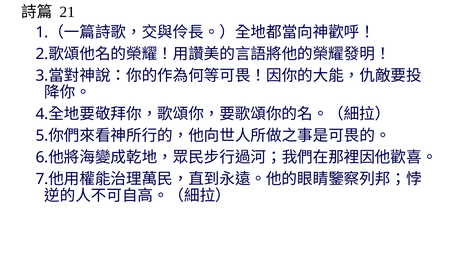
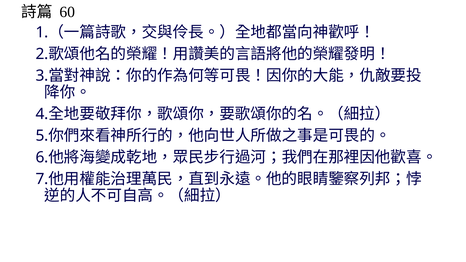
21: 21 -> 60
